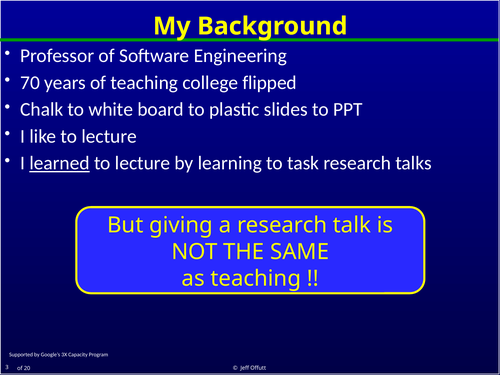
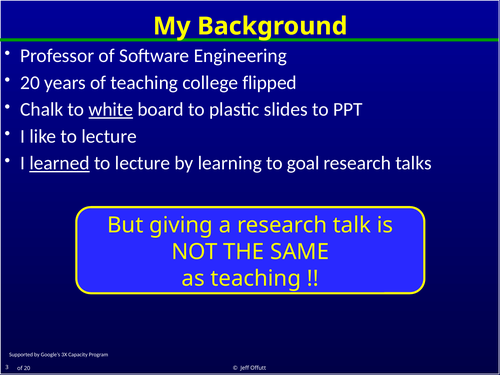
70 at (30, 83): 70 -> 20
white underline: none -> present
task: task -> goal
